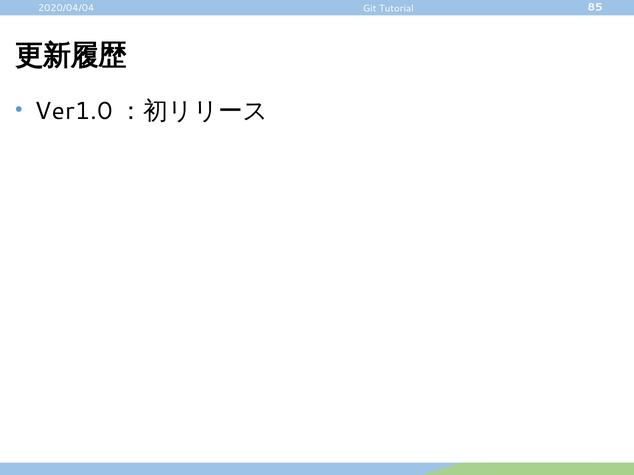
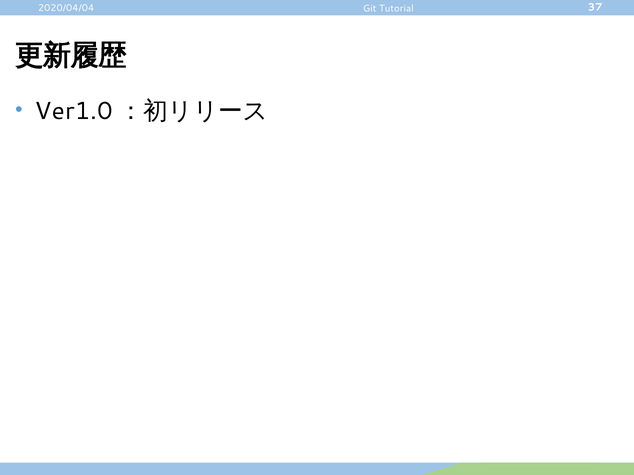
85: 85 -> 37
